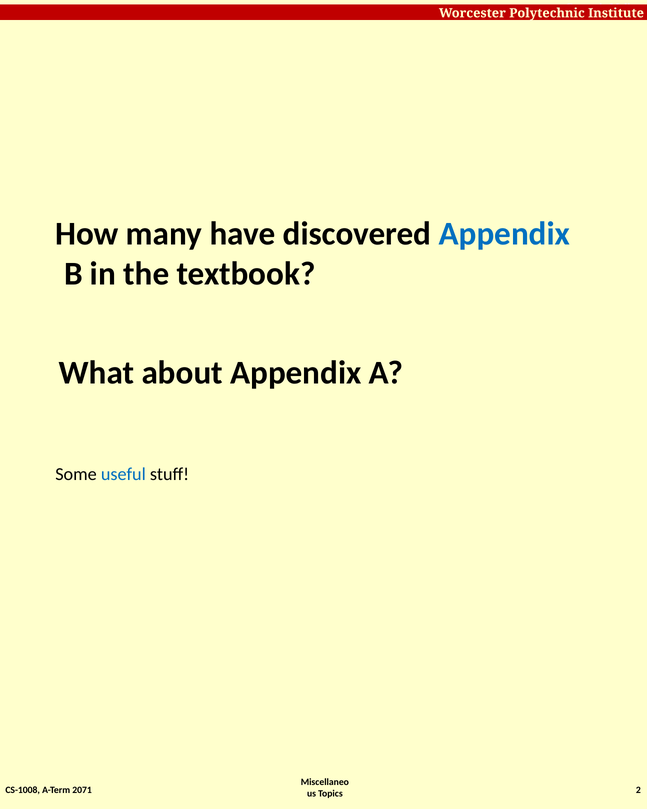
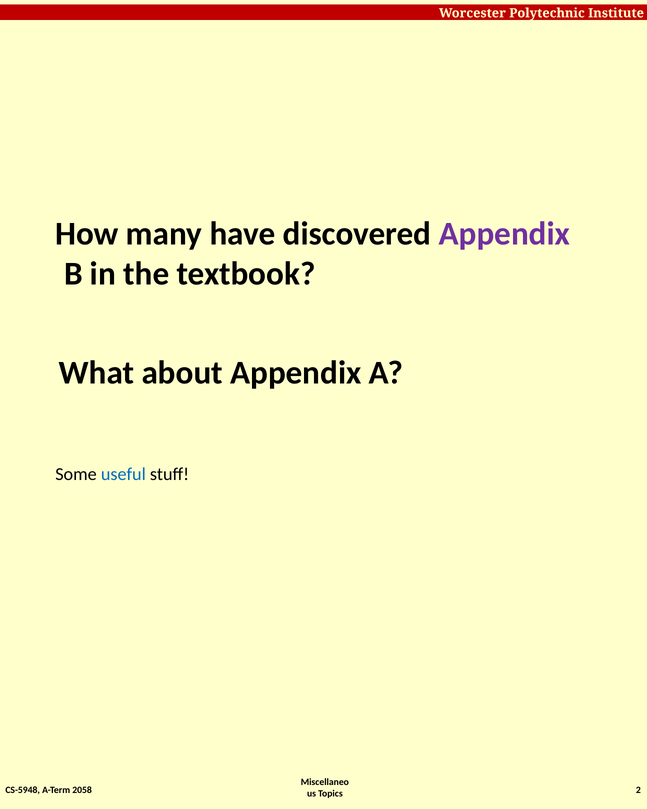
Appendix at (504, 234) colour: blue -> purple
CS-1008: CS-1008 -> CS-5948
2071: 2071 -> 2058
